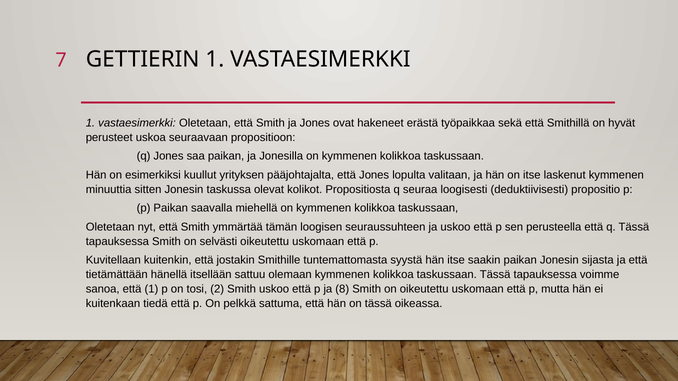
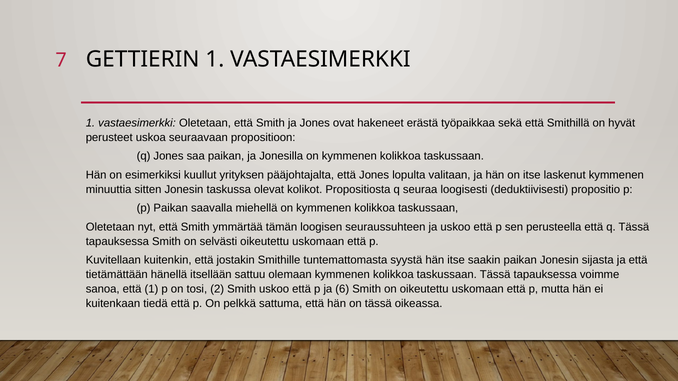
8: 8 -> 6
